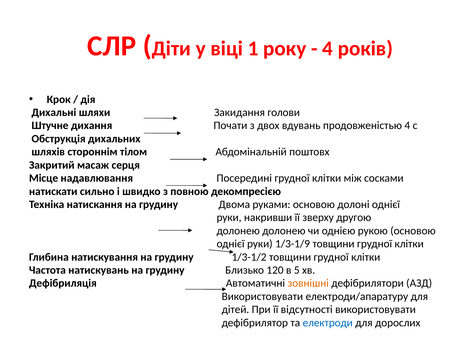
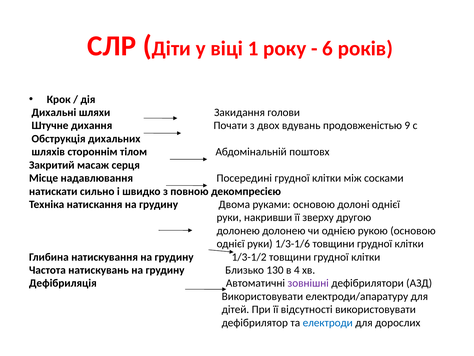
4 at (328, 48): 4 -> 6
продовженістью 4: 4 -> 9
1/3-1/9: 1/3-1/9 -> 1/3-1/6
120: 120 -> 130
5: 5 -> 4
зовнішні colour: orange -> purple
